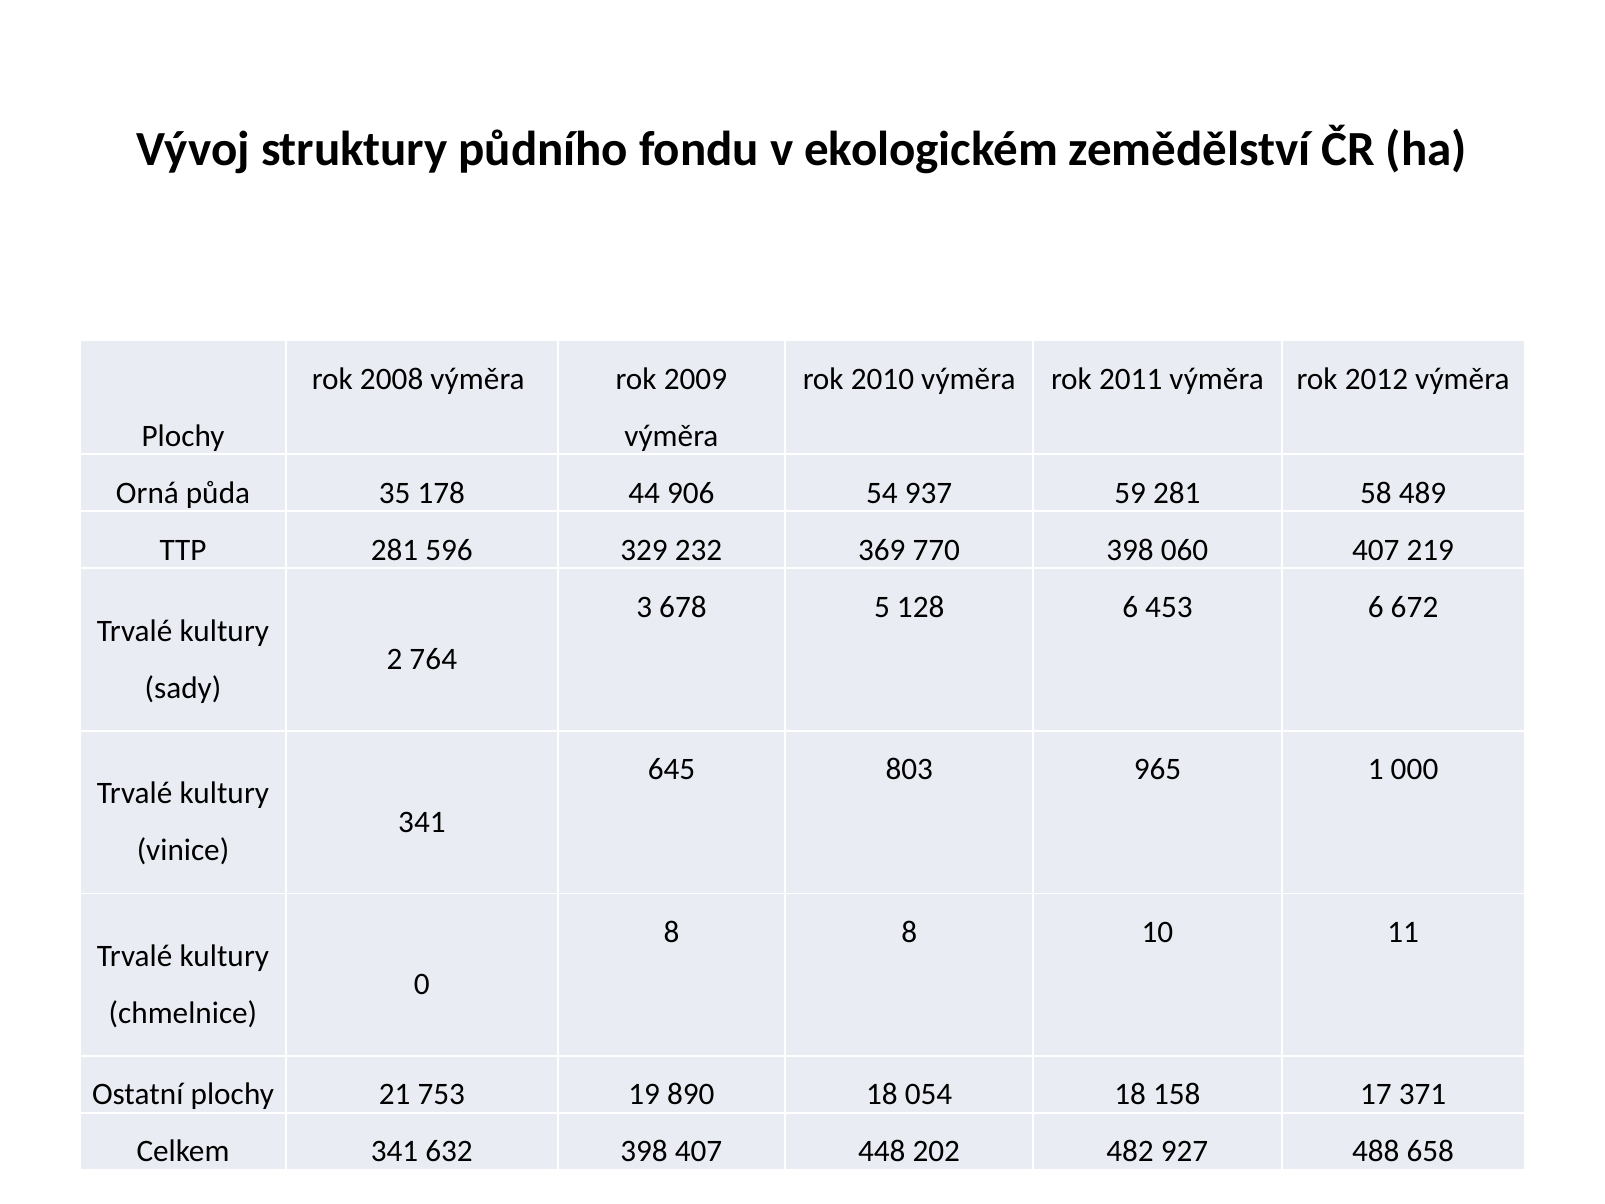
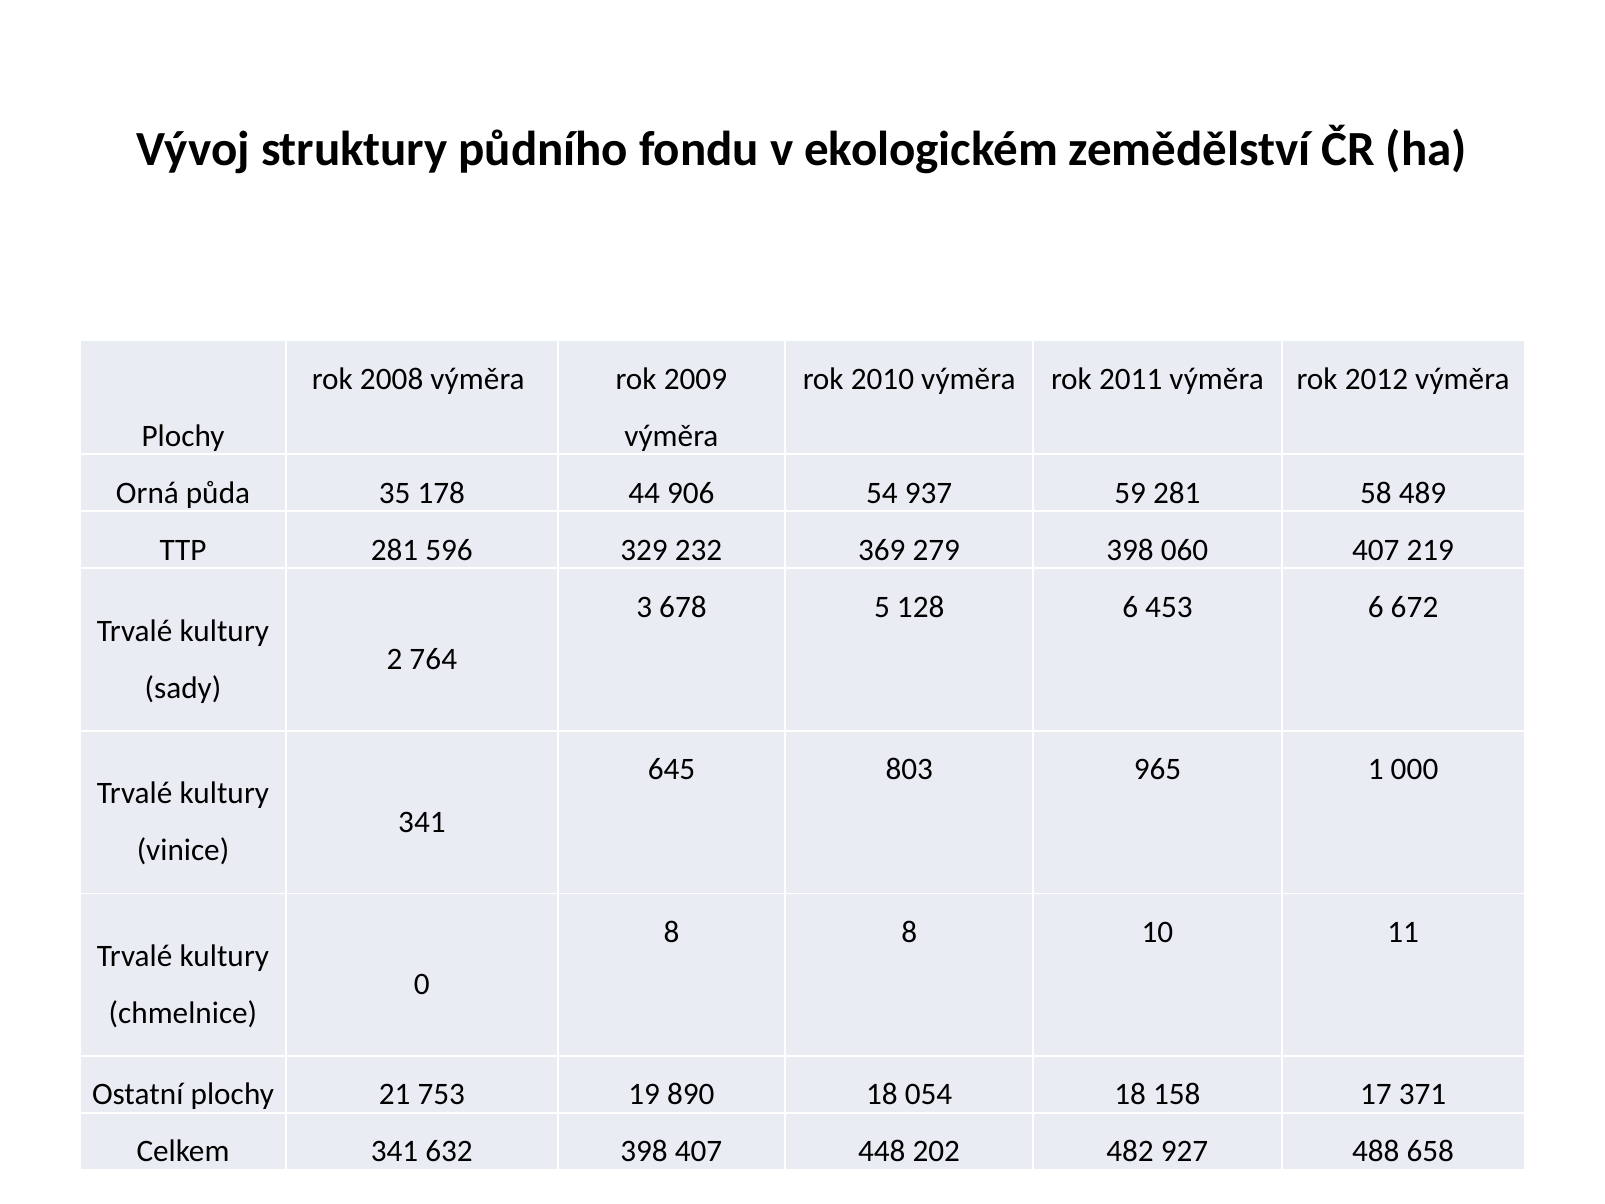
770: 770 -> 279
